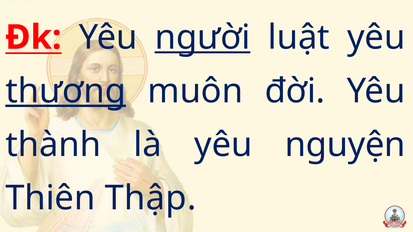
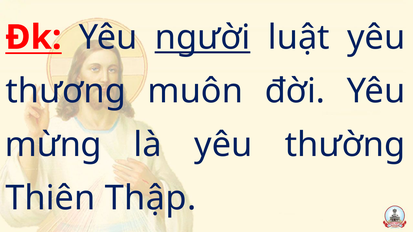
thương underline: present -> none
thành: thành -> mừng
nguyện: nguyện -> thường
